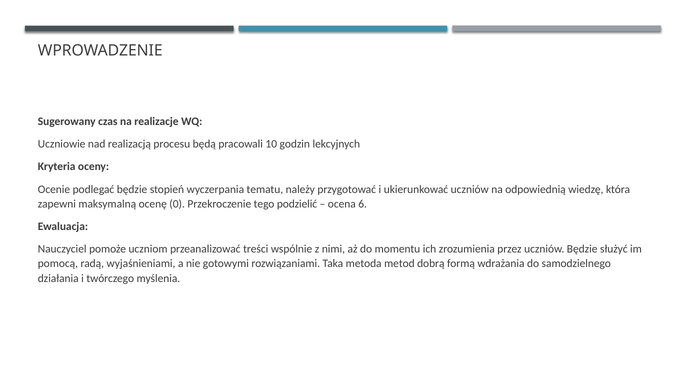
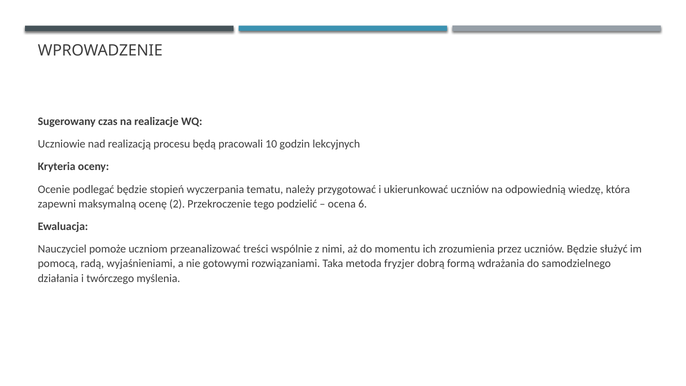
0: 0 -> 2
metod: metod -> fryzjer
